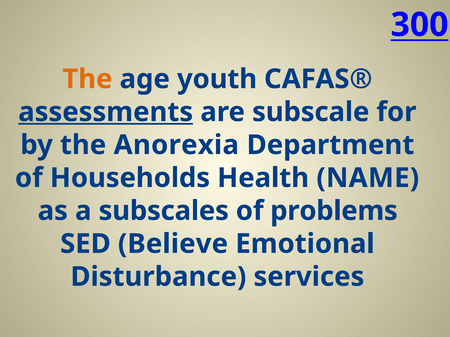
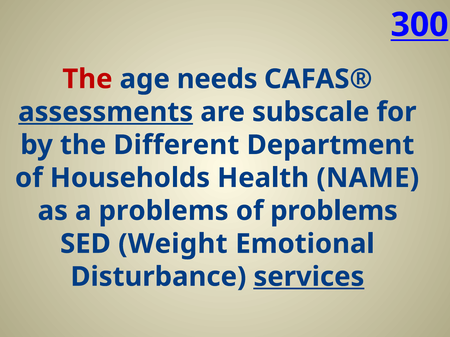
The at (87, 79) colour: orange -> red
youth: youth -> needs
Anorexia: Anorexia -> Different
a subscales: subscales -> problems
Believe: Believe -> Weight
services underline: none -> present
